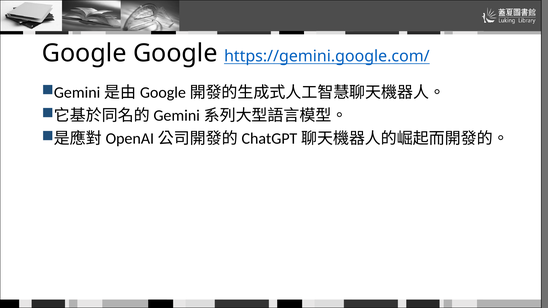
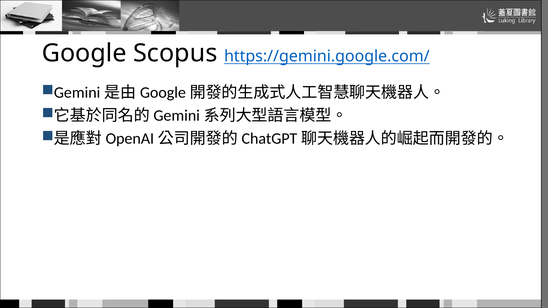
Google Google: Google -> Scopus
